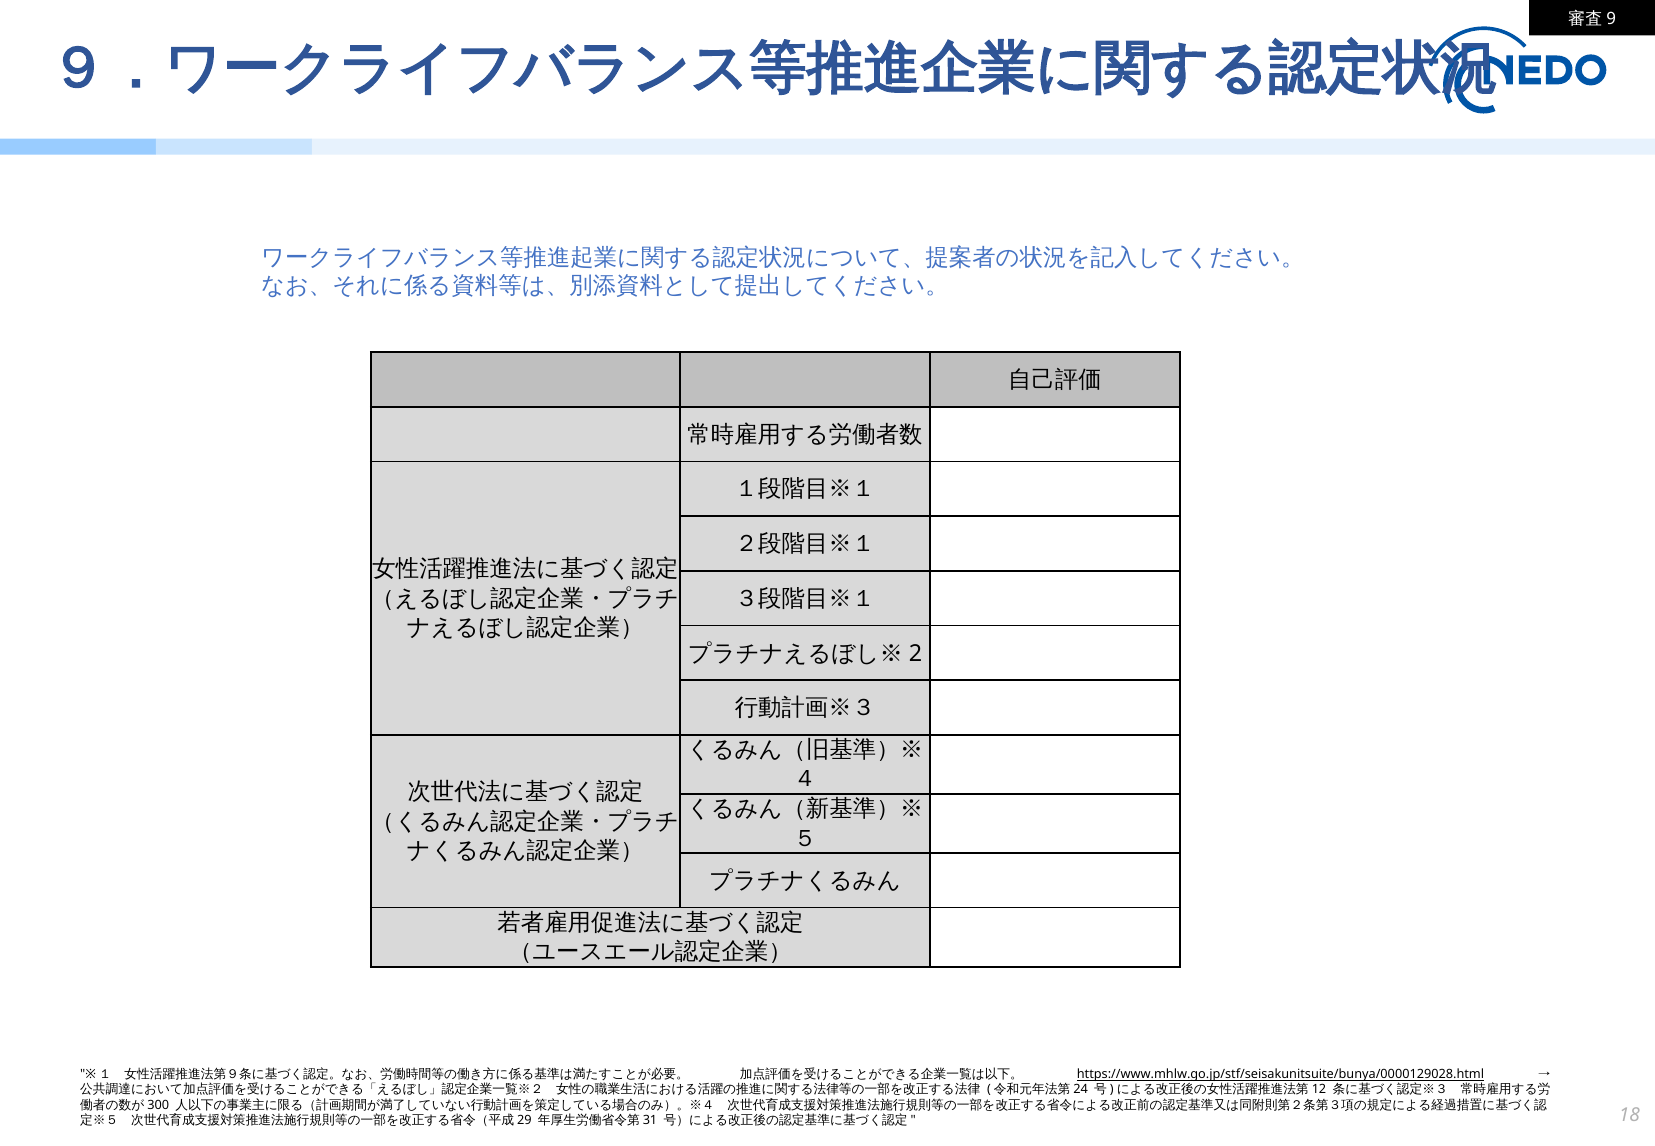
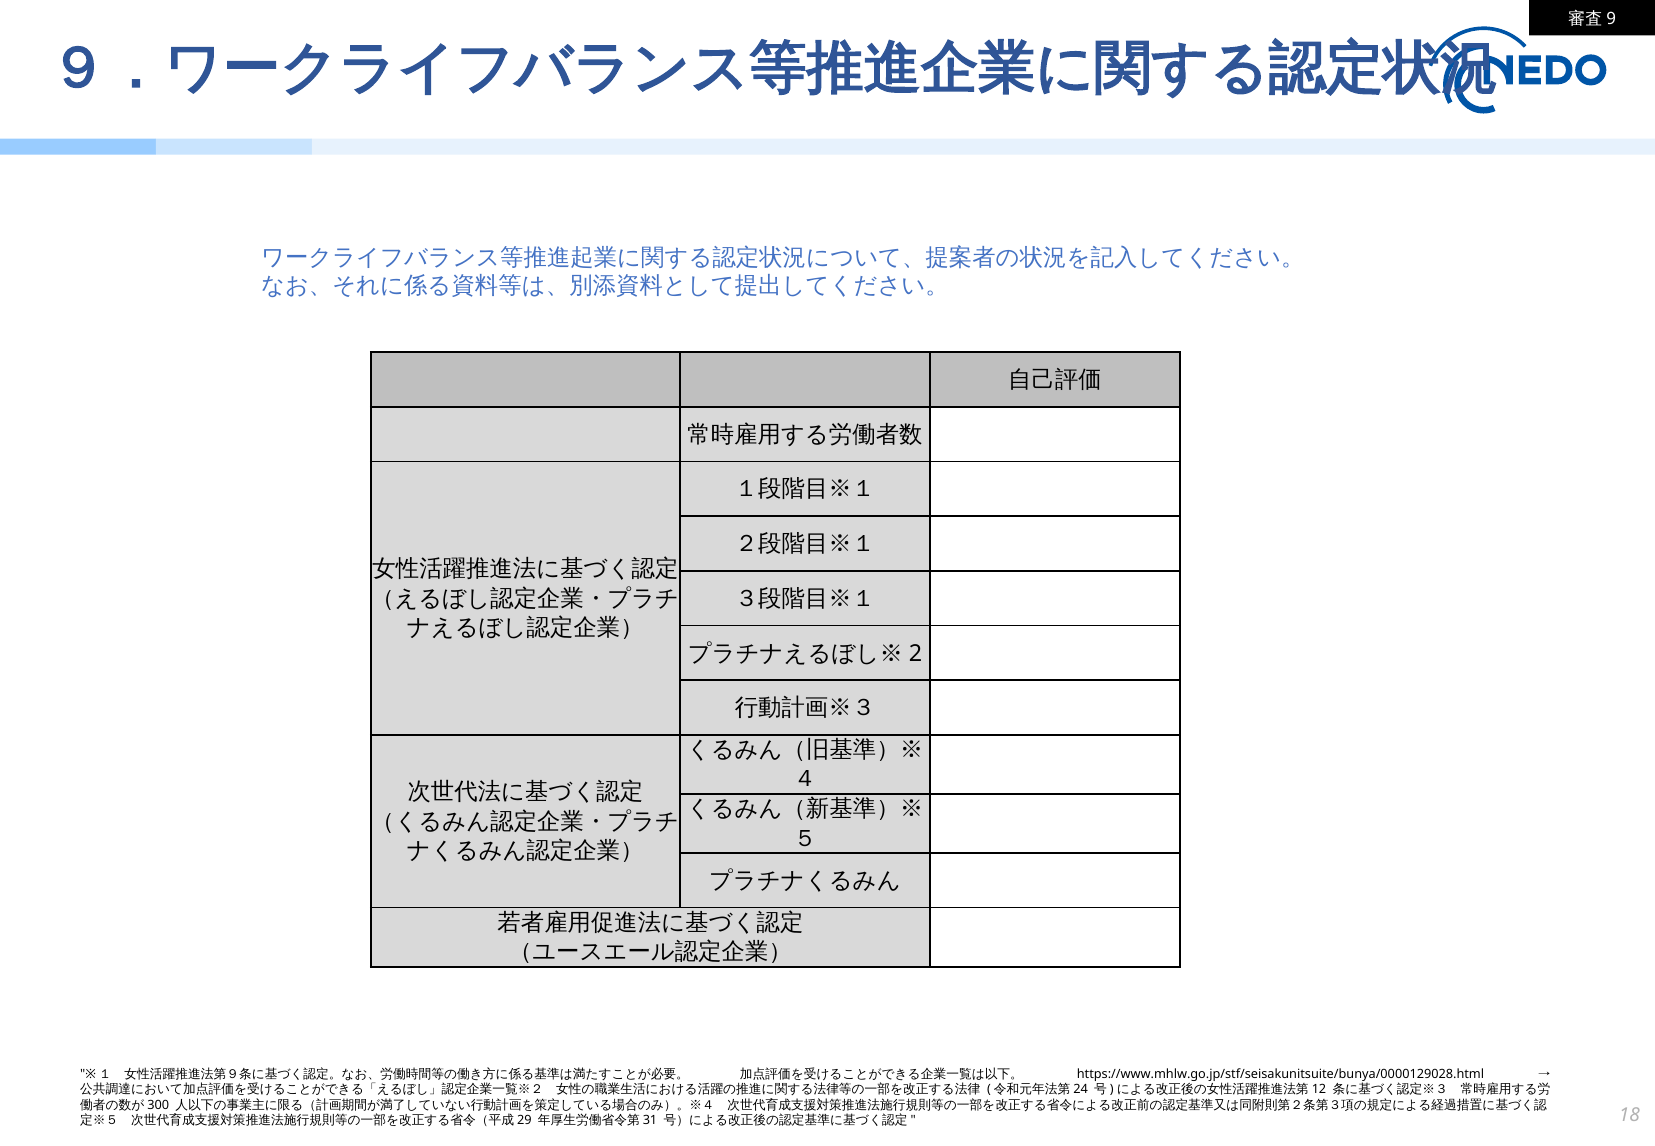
https://www.mhlw.go.jp/stf/seisakunitsuite/bunya/0000129028.html underline: present -> none
